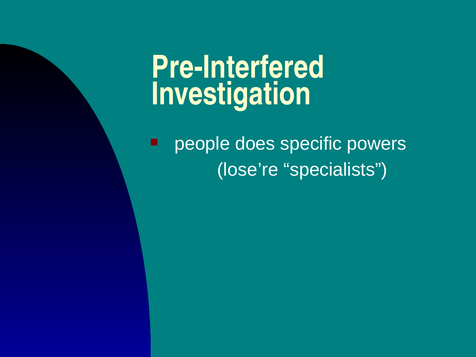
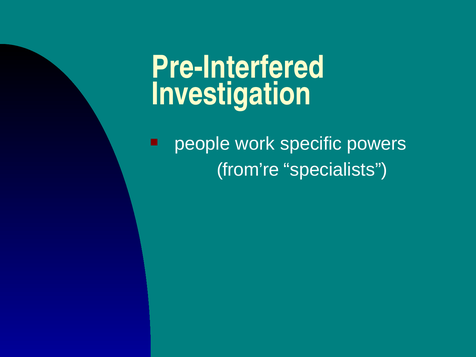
does: does -> work
lose’re: lose’re -> from’re
